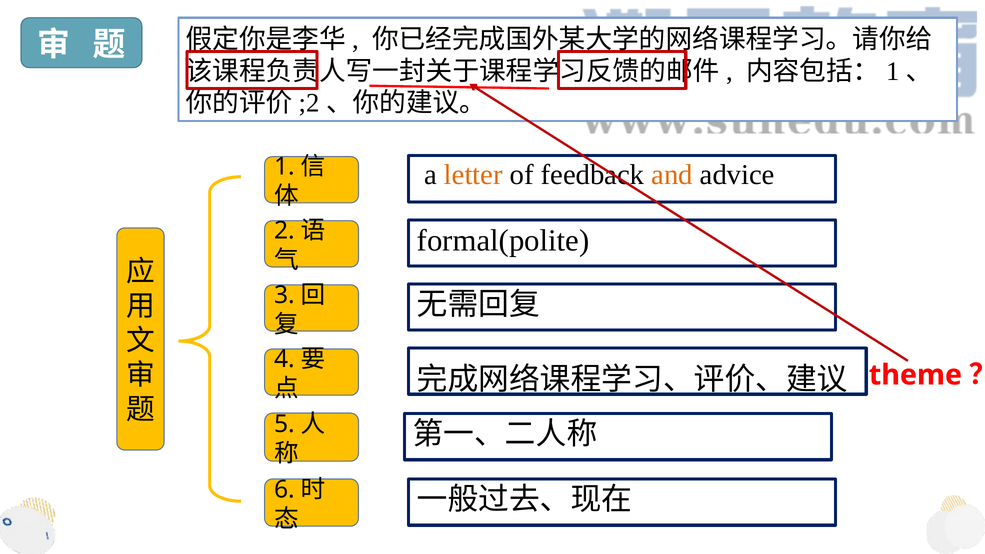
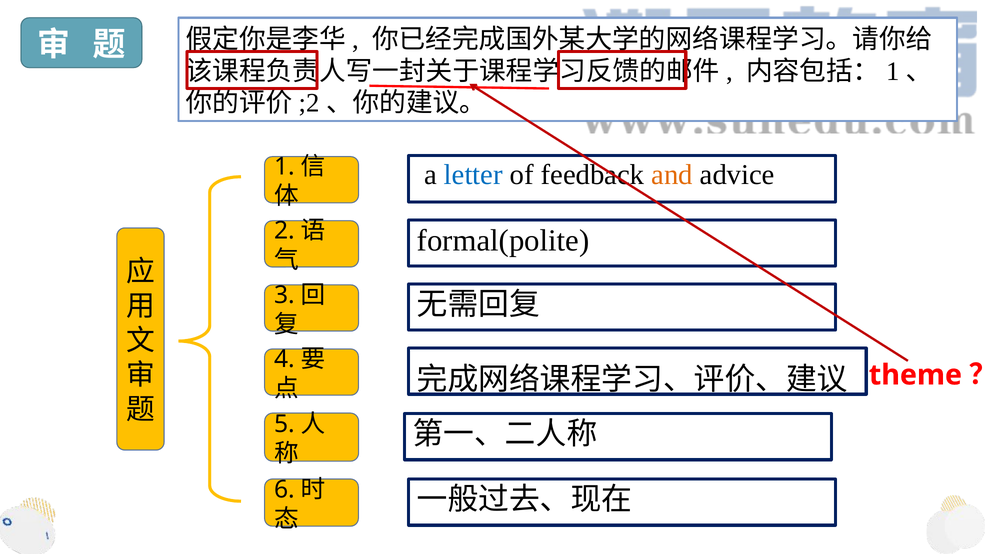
letter colour: orange -> blue
